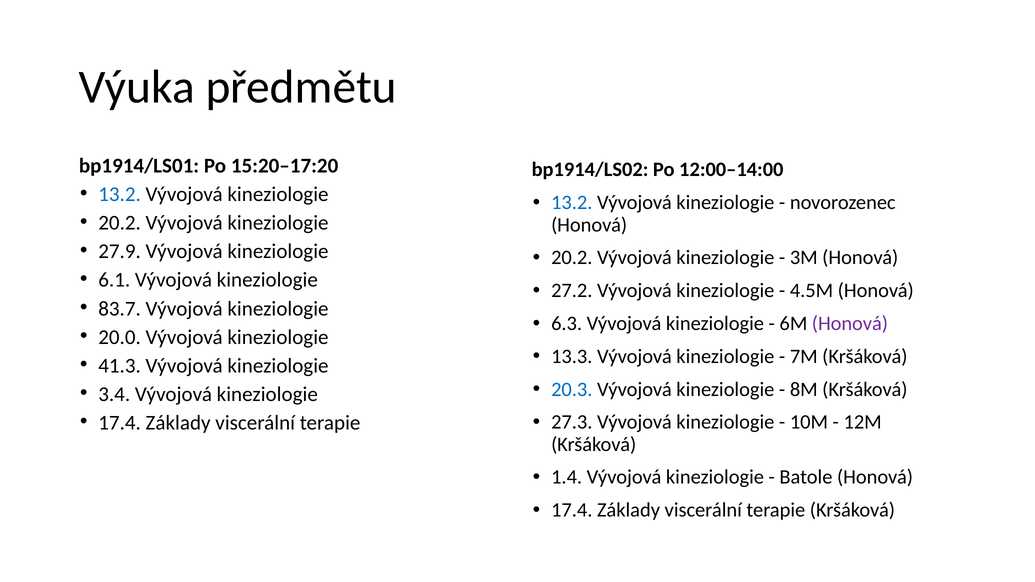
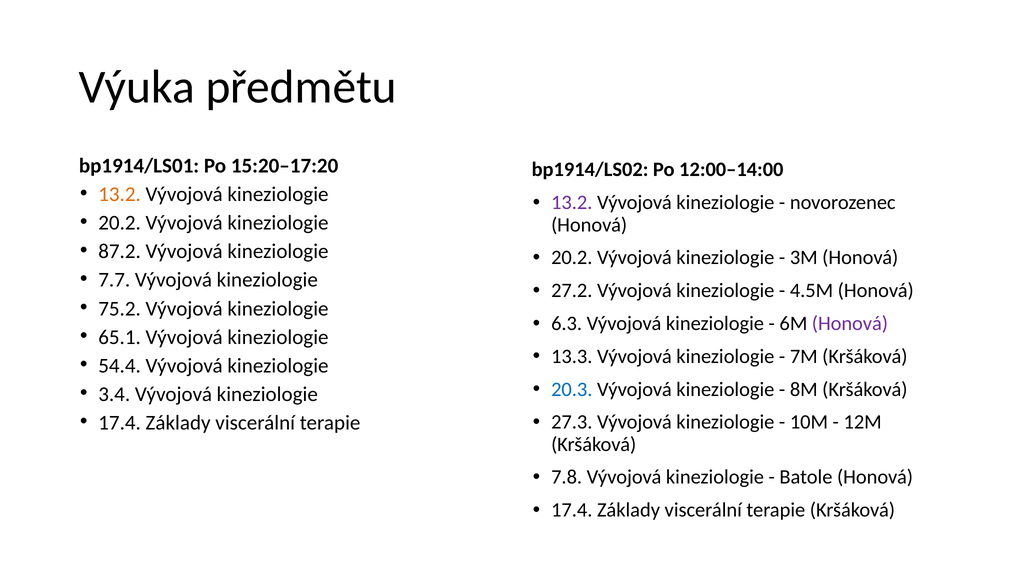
13.2 at (120, 195) colour: blue -> orange
13.2 at (572, 203) colour: blue -> purple
27.9: 27.9 -> 87.2
6.1: 6.1 -> 7.7
83.7: 83.7 -> 75.2
20.0: 20.0 -> 65.1
41.3: 41.3 -> 54.4
1.4: 1.4 -> 7.8
